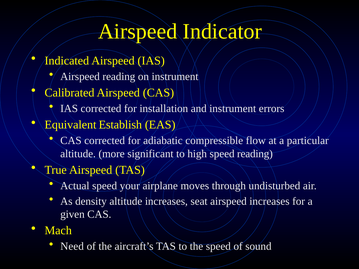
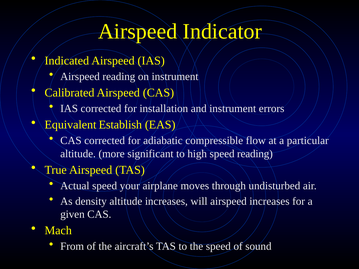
seat: seat -> will
Need: Need -> From
